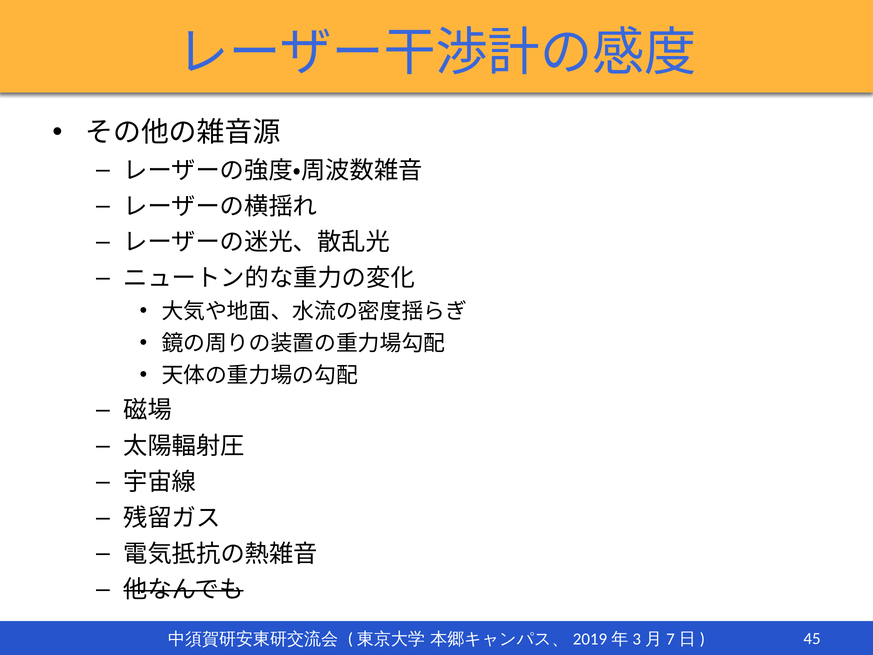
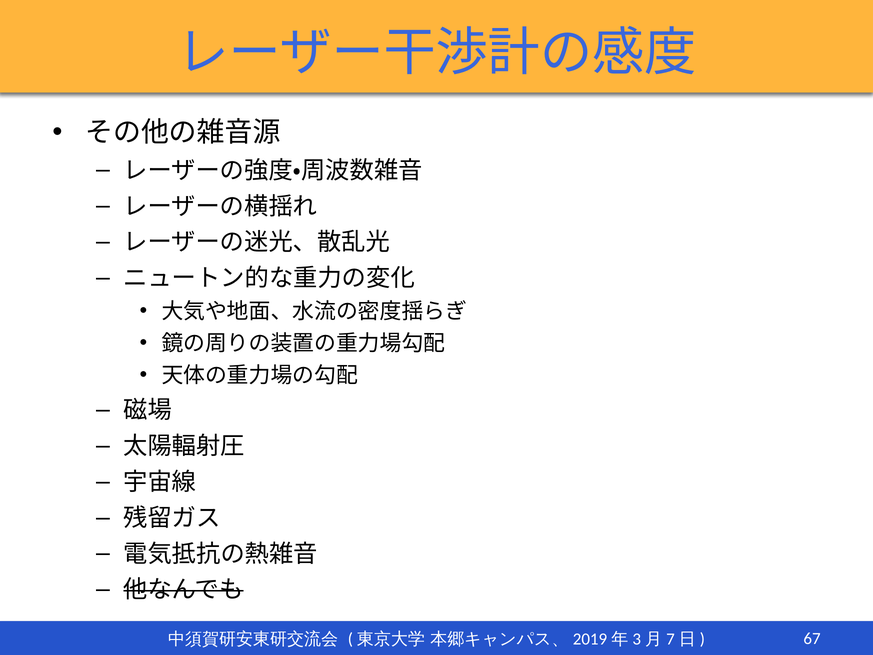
45: 45 -> 67
